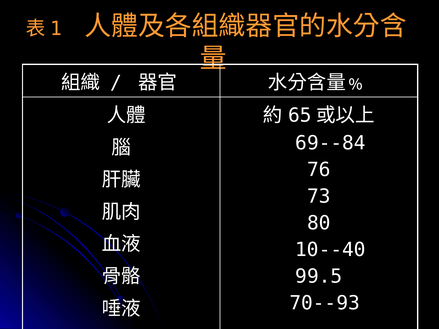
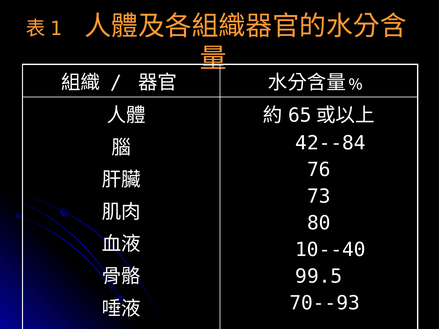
69--84: 69--84 -> 42--84
